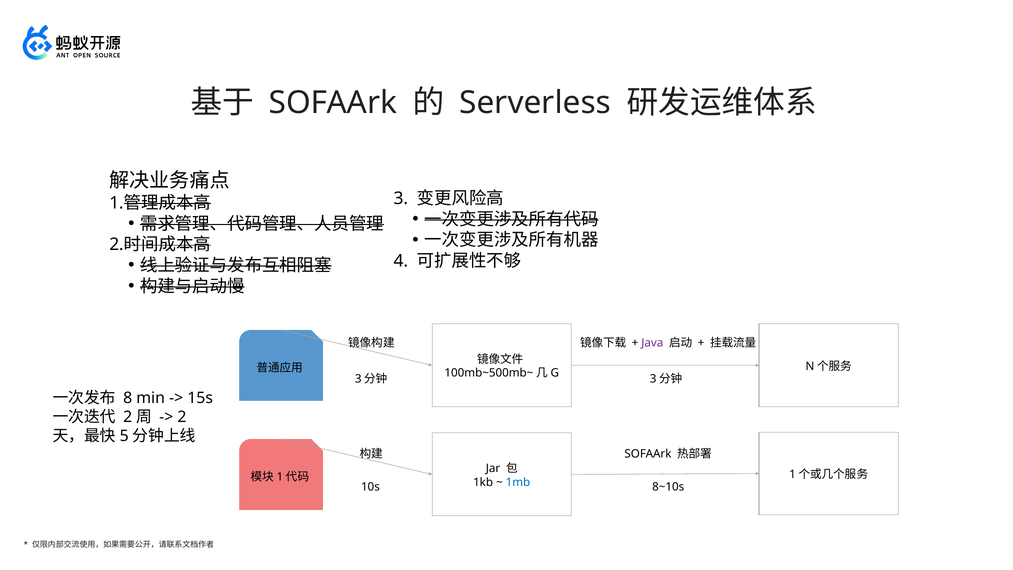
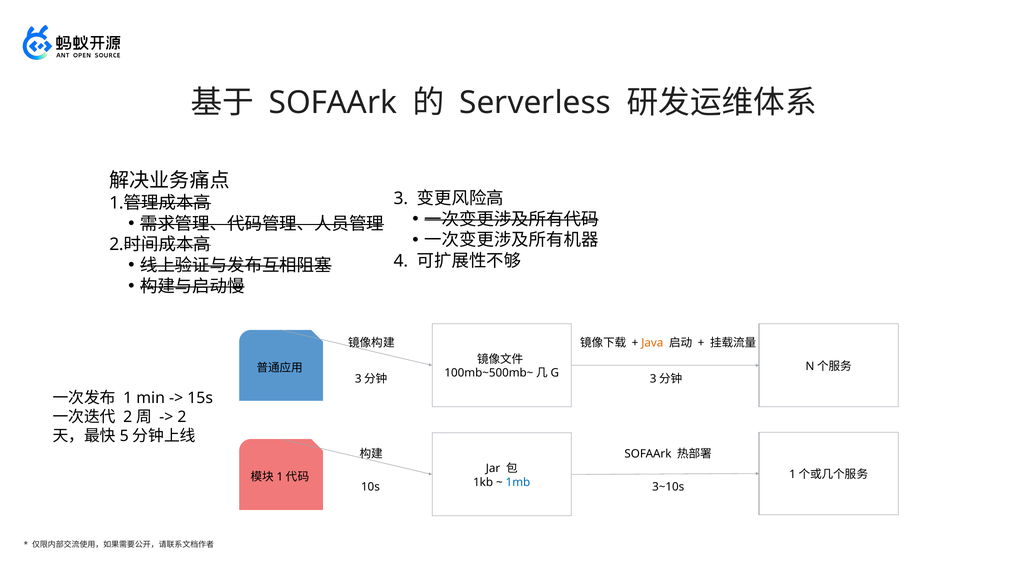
Java colour: purple -> orange
8 at (128, 398): 8 -> 1
8~10s: 8~10s -> 3~10s
